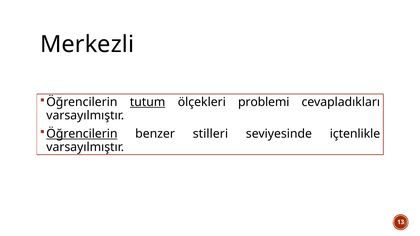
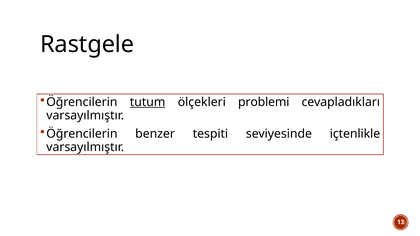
Merkezli: Merkezli -> Rastgele
Öğrencilerin at (82, 134) underline: present -> none
stilleri: stilleri -> tespiti
